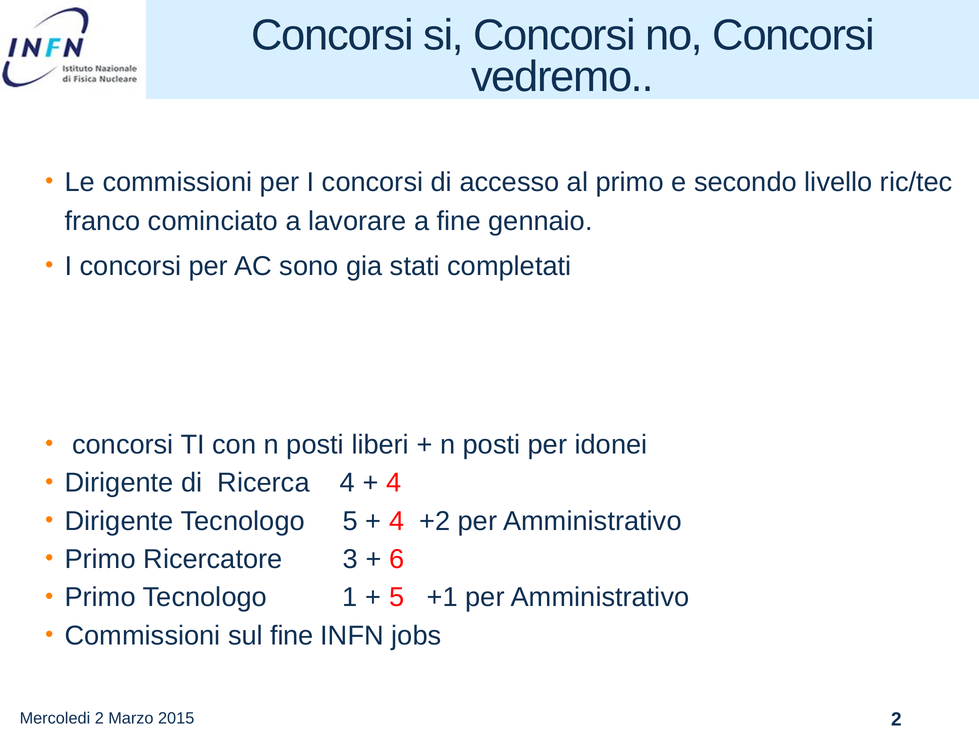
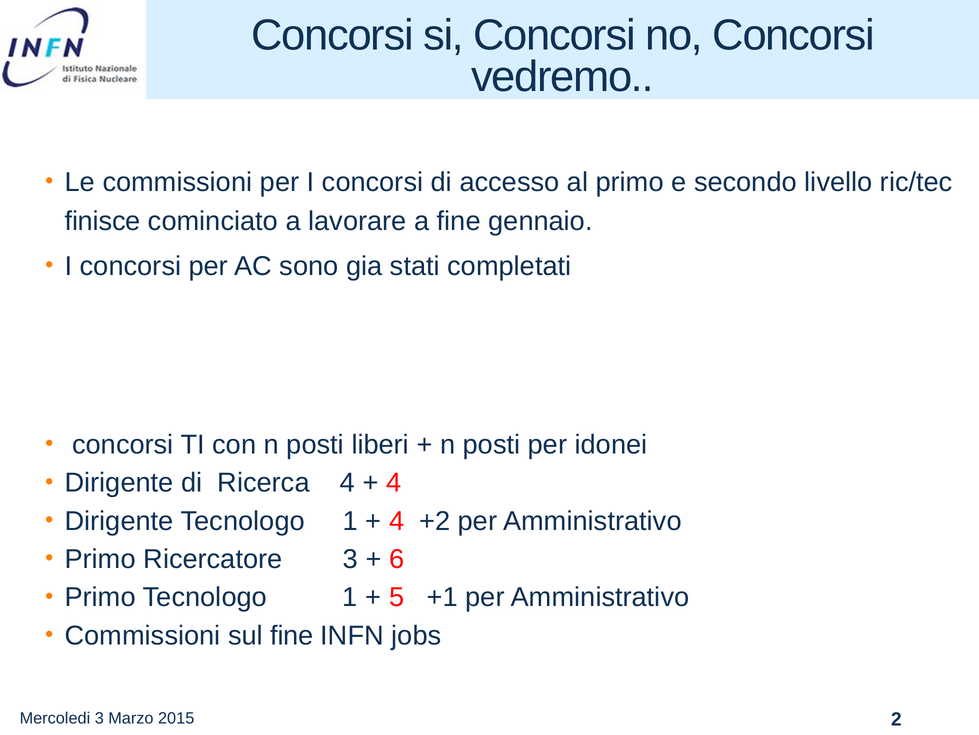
franco: franco -> finisce
Dirigente Tecnologo 5: 5 -> 1
Mercoledi 2: 2 -> 3
